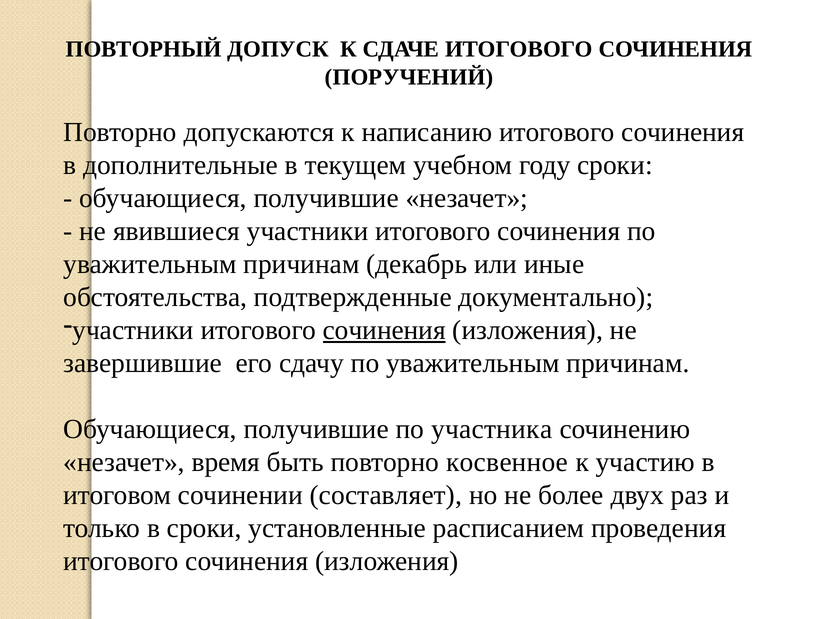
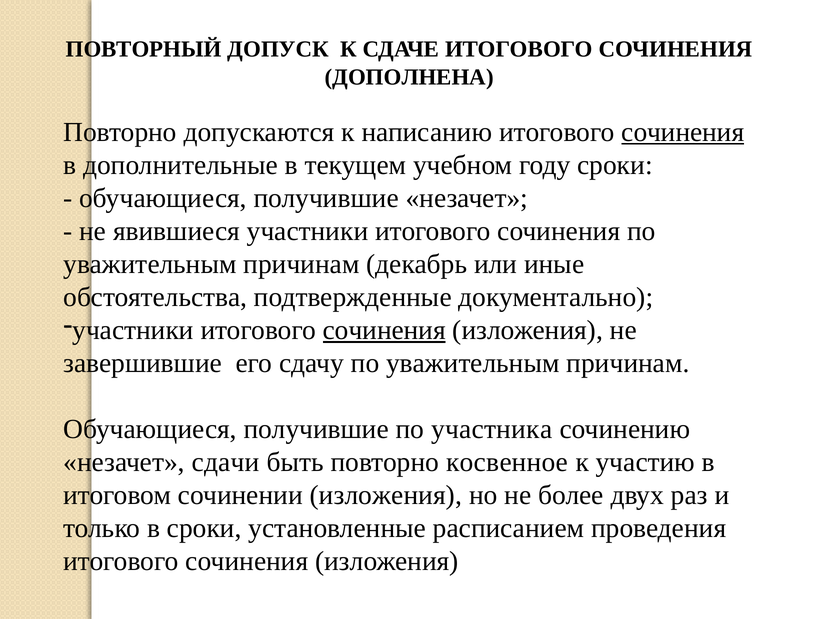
ПОРУЧЕНИЙ: ПОРУЧЕНИЙ -> ДОПОЛНЕНА
сочинения at (683, 132) underline: none -> present
время: время -> сдачи
сочинении составляет: составляет -> изложения
